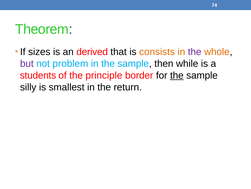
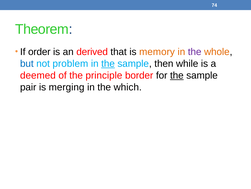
sizes: sizes -> order
consists: consists -> memory
but colour: purple -> blue
the at (108, 63) underline: none -> present
students: students -> deemed
silly: silly -> pair
smallest: smallest -> merging
return: return -> which
